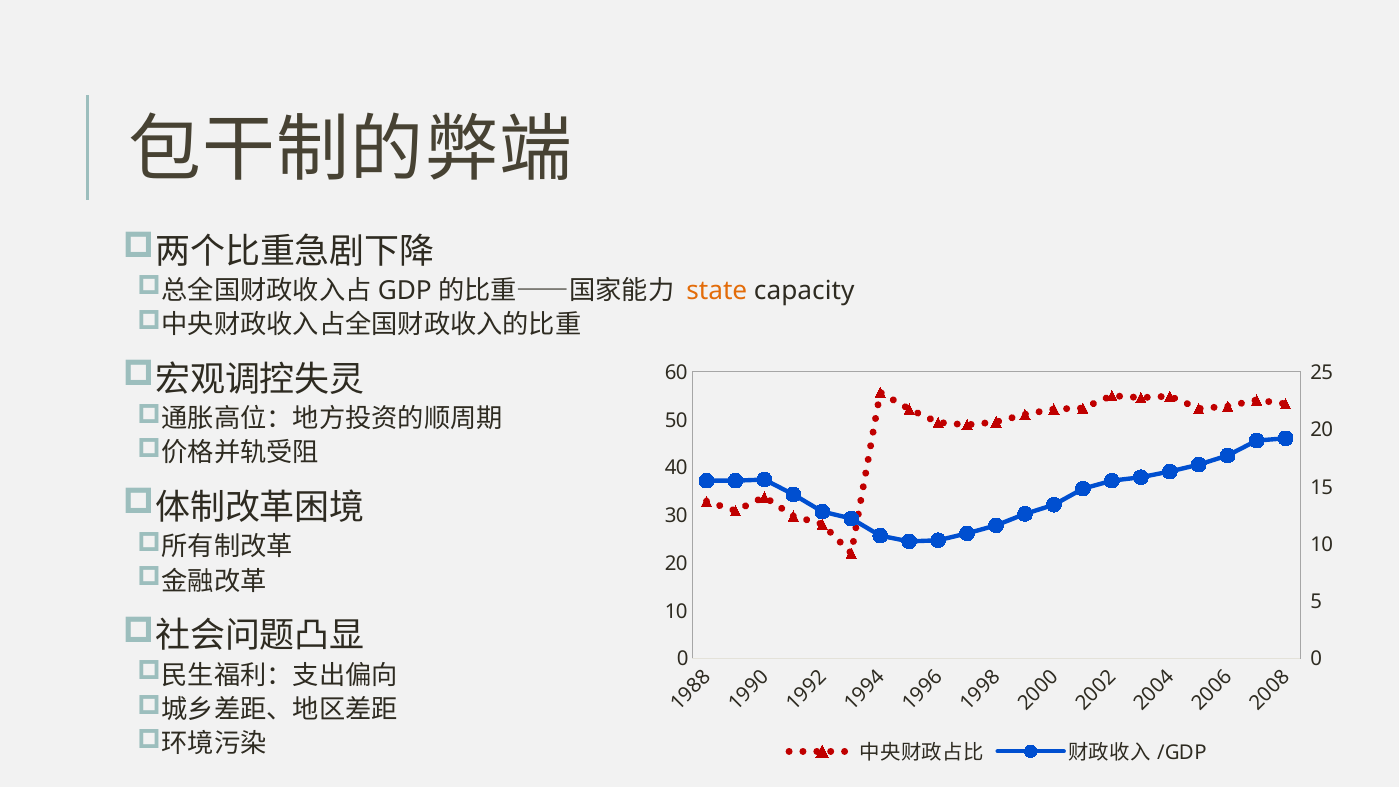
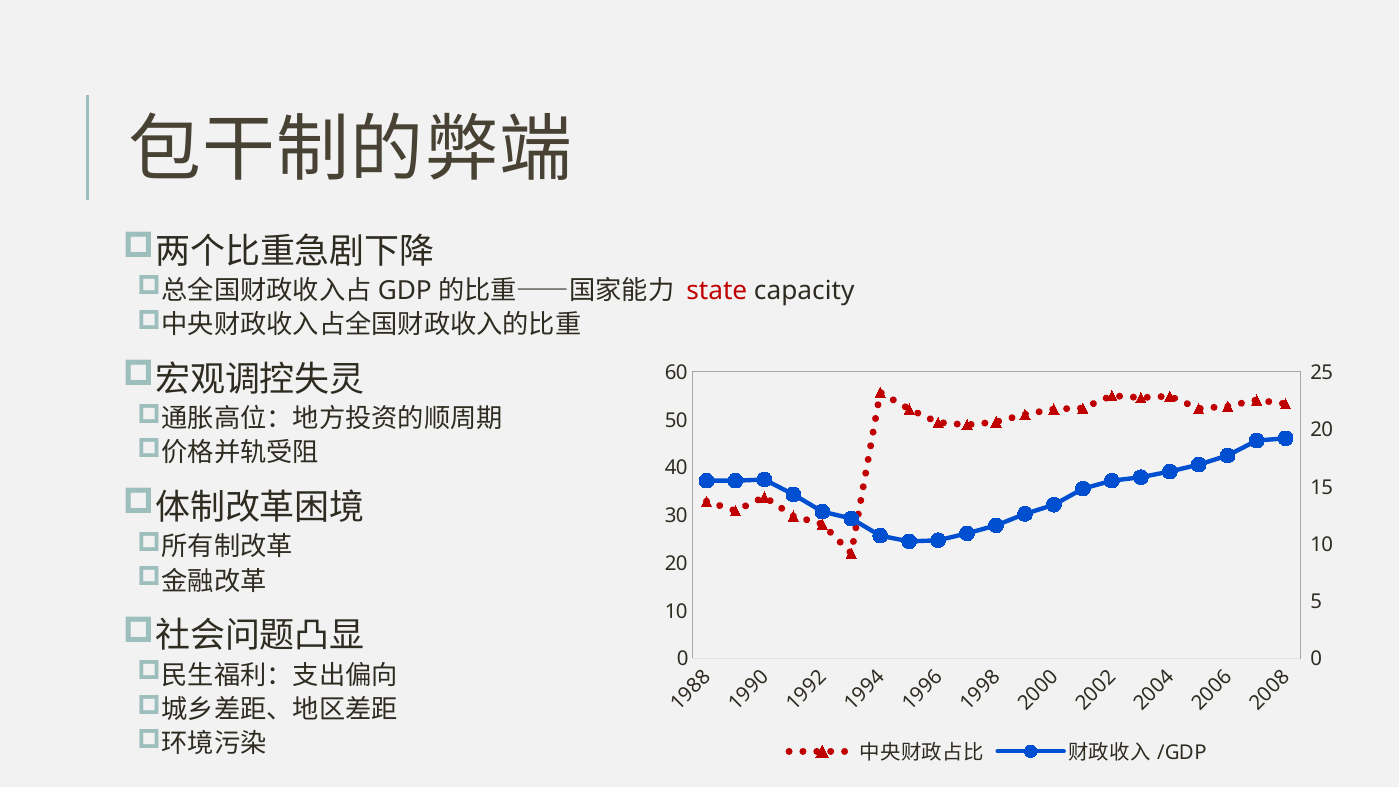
state colour: orange -> red
